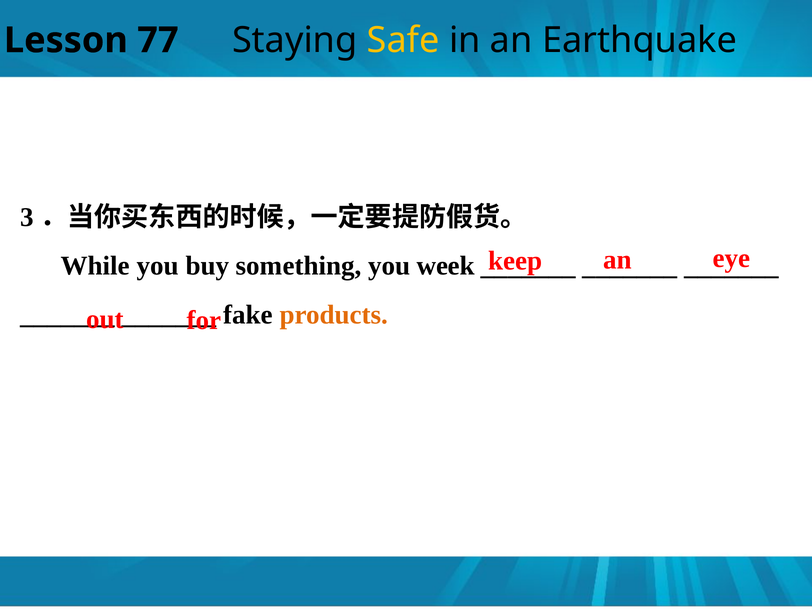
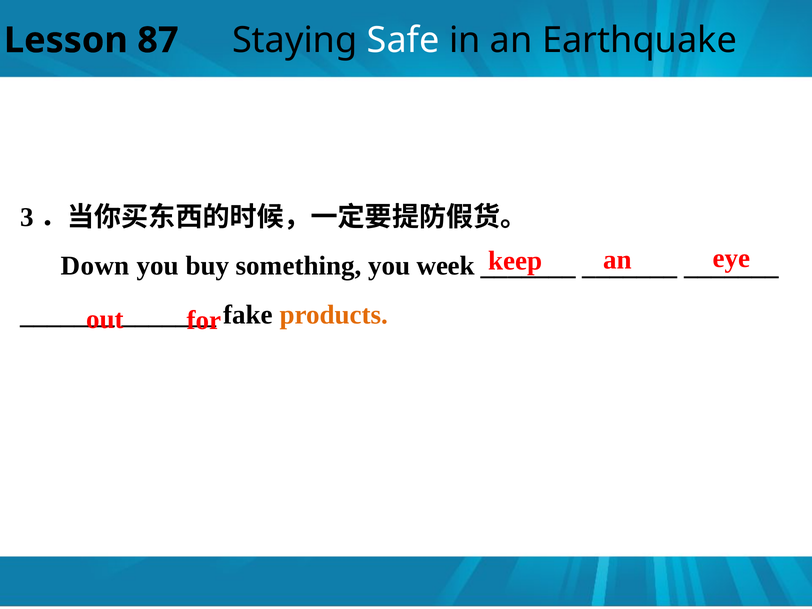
77: 77 -> 87
Safe colour: yellow -> white
While: While -> Down
